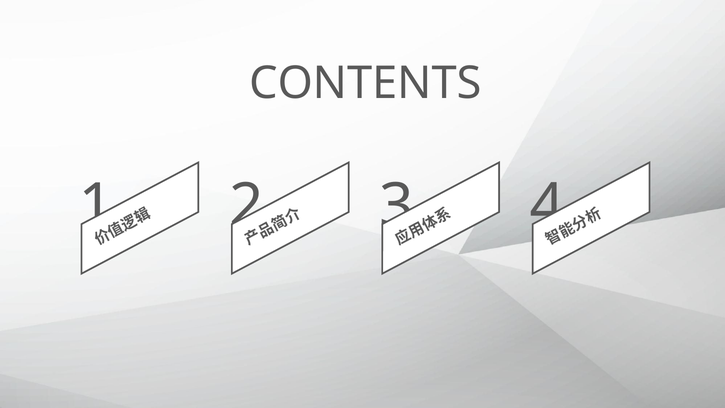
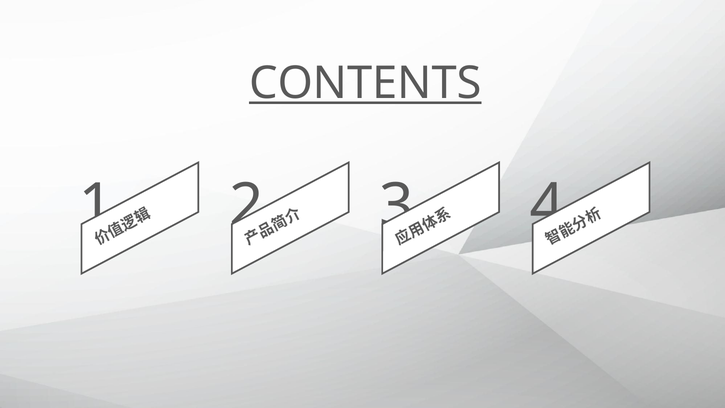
CONTENTS underline: none -> present
